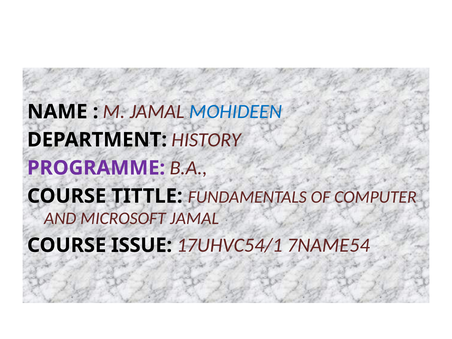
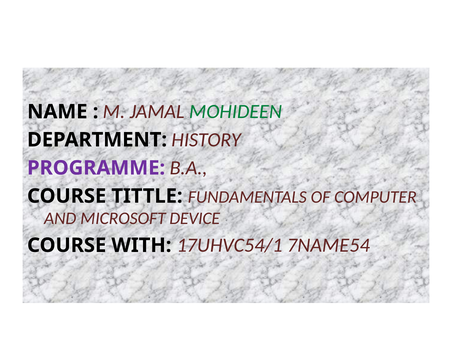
MOHIDEEN colour: blue -> green
MICROSOFT JAMAL: JAMAL -> DEVICE
ISSUE: ISSUE -> WITH
